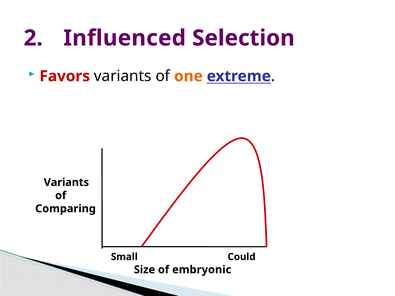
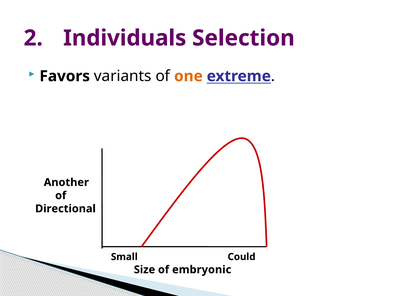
Influenced: Influenced -> Individuals
Favors colour: red -> black
Variants at (66, 183): Variants -> Another
Comparing: Comparing -> Directional
